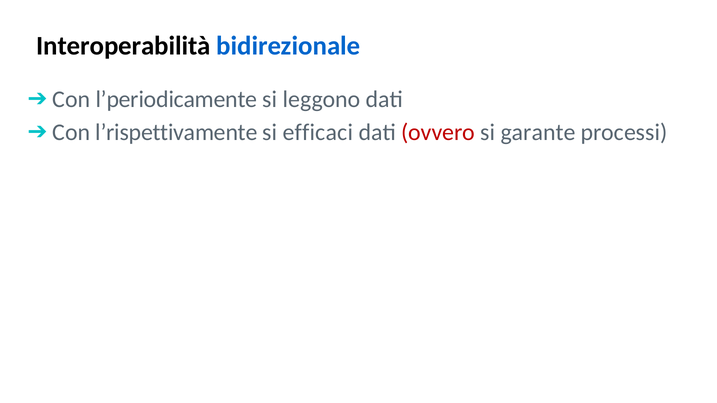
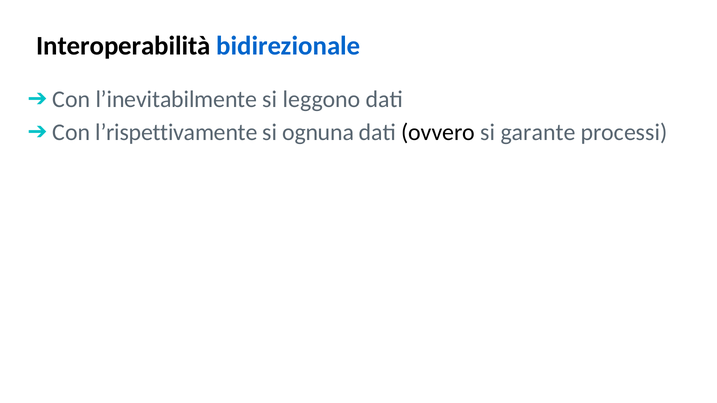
l’periodicamente: l’periodicamente -> l’inevitabilmente
efficaci: efficaci -> ognuna
ovvero colour: red -> black
